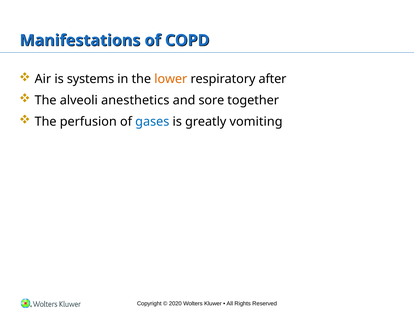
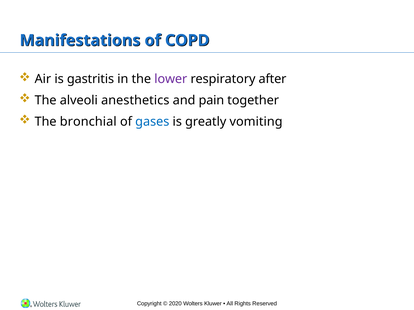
systems: systems -> gastritis
lower colour: orange -> purple
sore: sore -> pain
perfusion: perfusion -> bronchial
